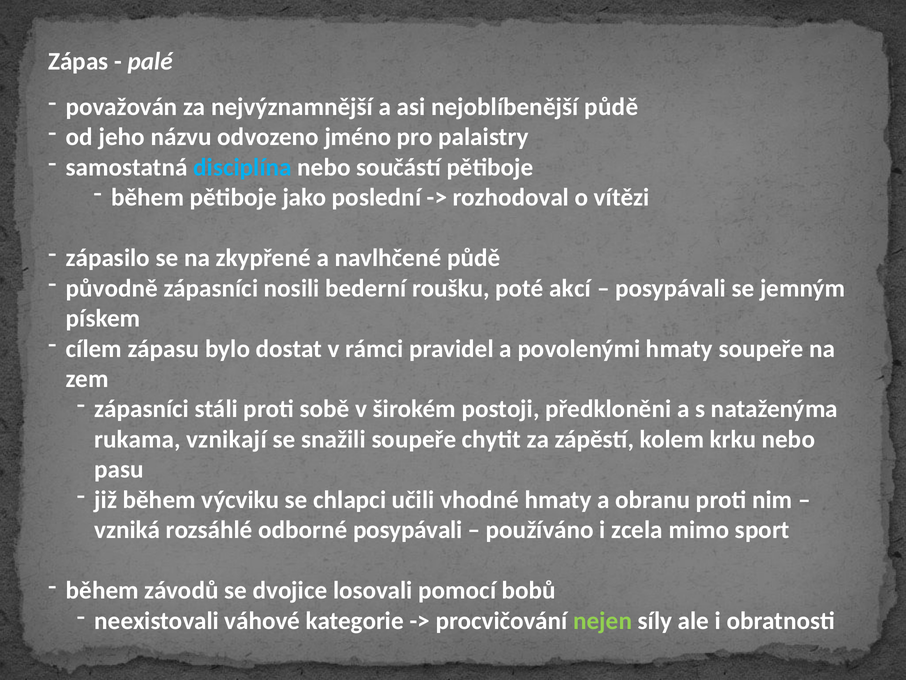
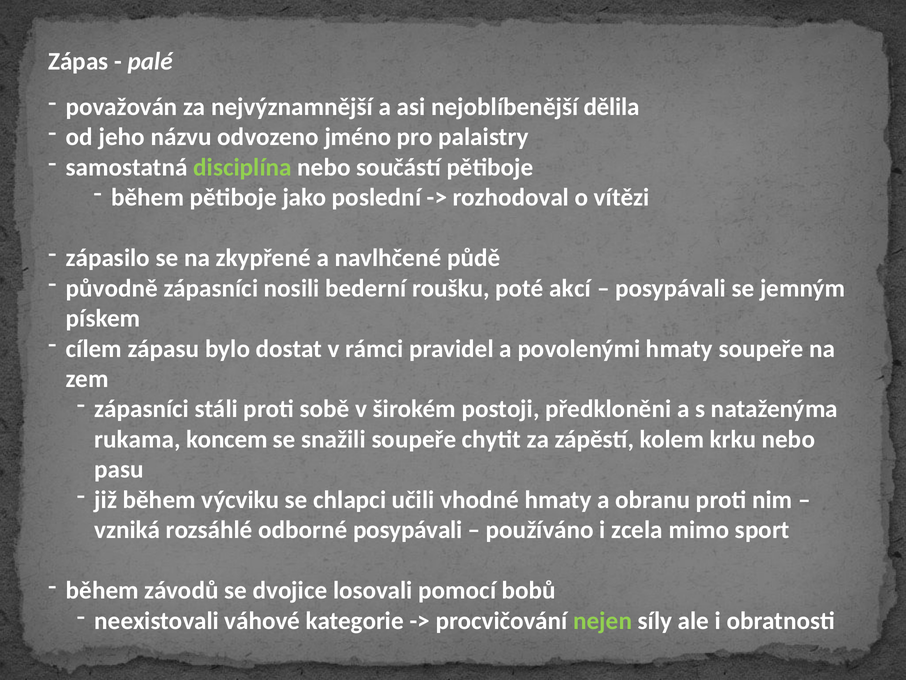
nejoblíbenější půdě: půdě -> dělila
disciplína colour: light blue -> light green
vznikají: vznikají -> koncem
